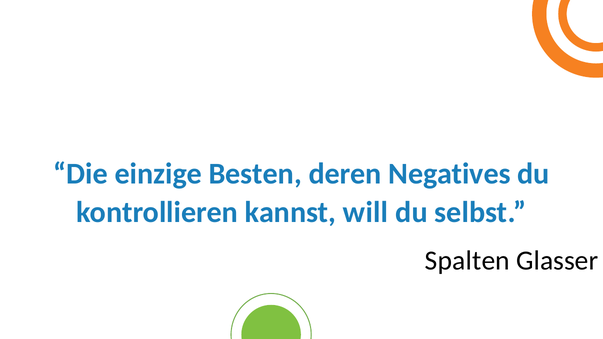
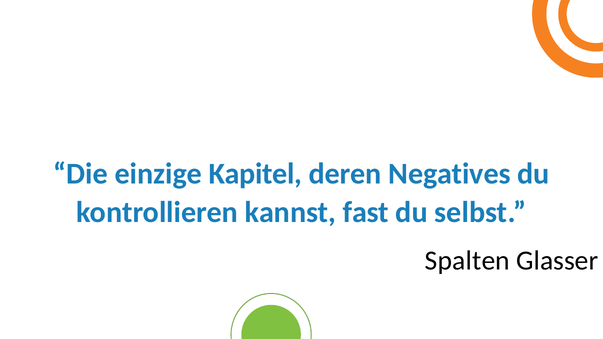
Besten: Besten -> Kapitel
will: will -> fast
